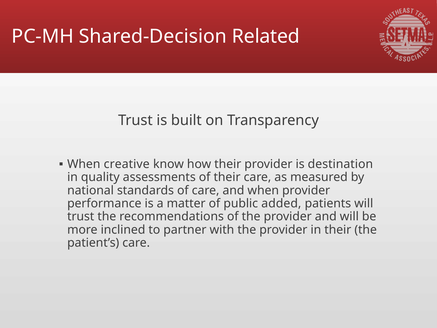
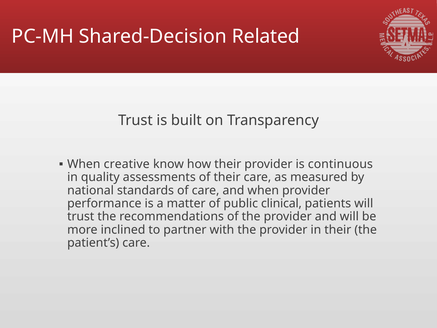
destination: destination -> continuous
added: added -> clinical
